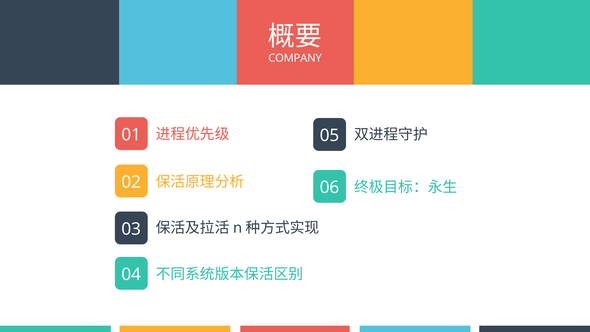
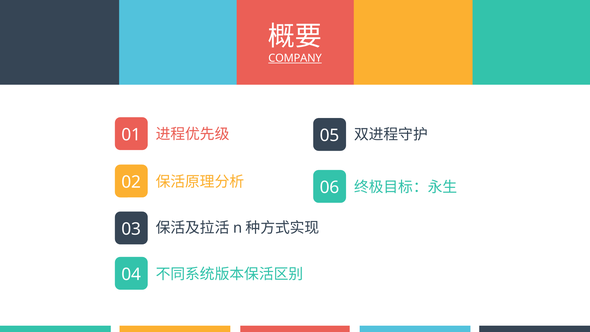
COMPANY underline: none -> present
